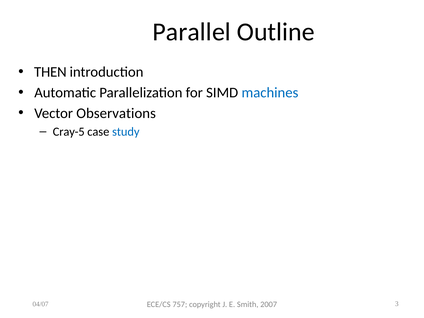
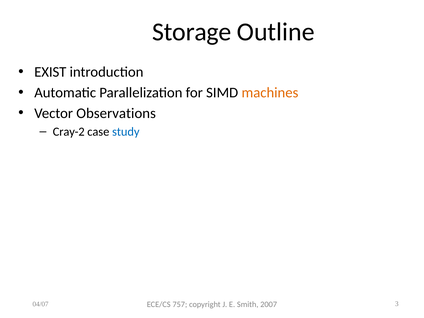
Parallel: Parallel -> Storage
THEN: THEN -> EXIST
machines colour: blue -> orange
Cray-5: Cray-5 -> Cray-2
